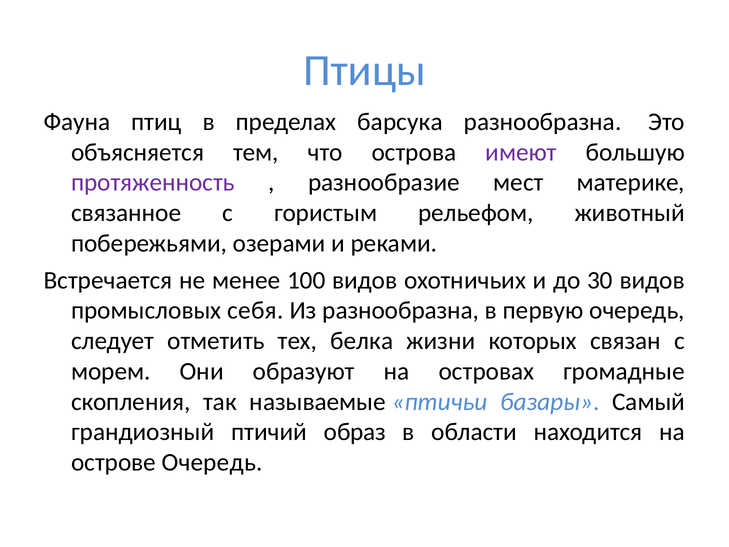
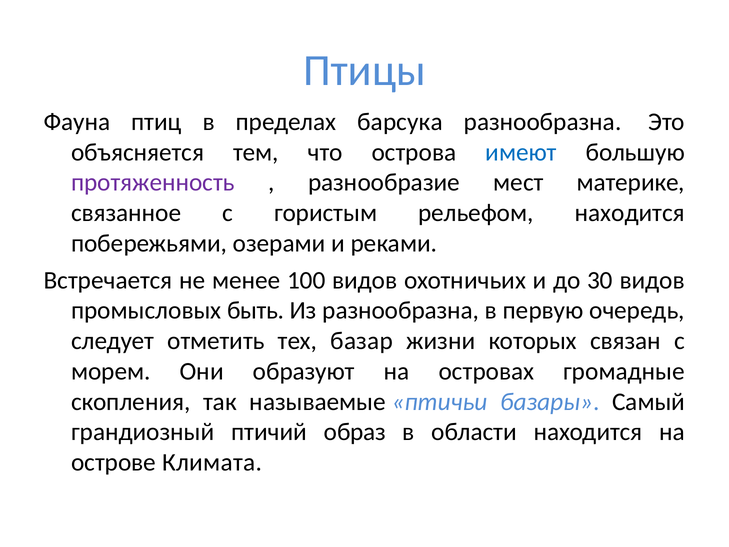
имеют colour: purple -> blue
рельефом животный: животный -> находится
себя: себя -> быть
белка: белка -> базар
острове Очередь: Очередь -> Климата
